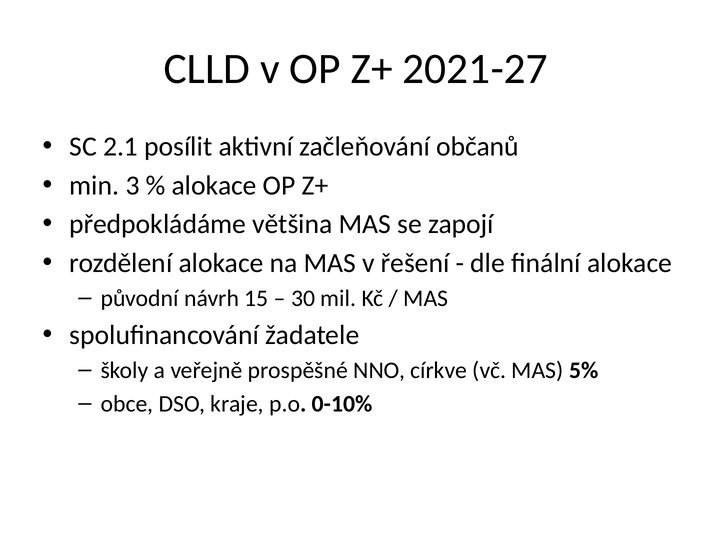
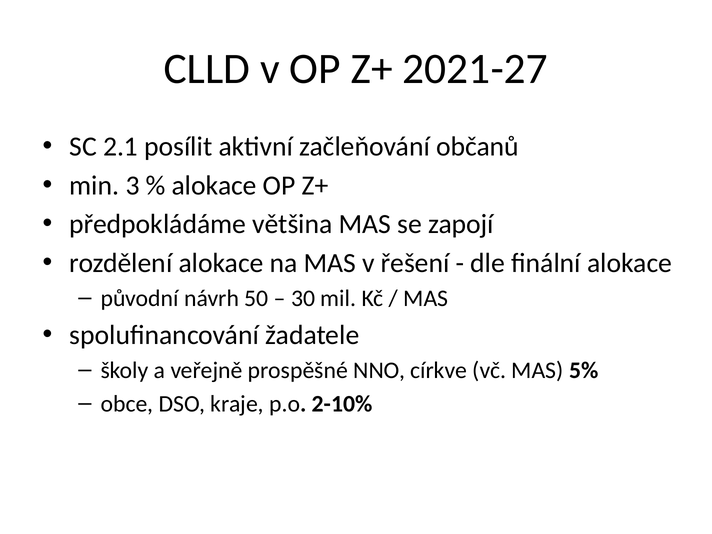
15: 15 -> 50
0-10%: 0-10% -> 2-10%
